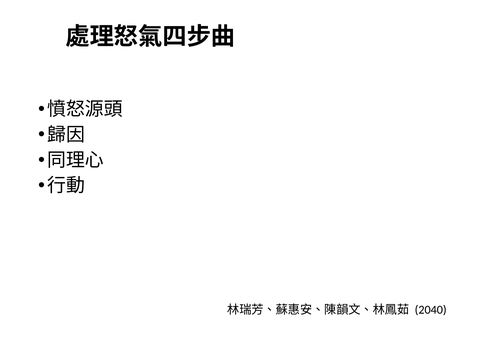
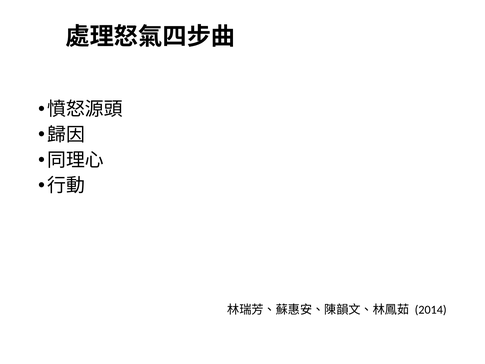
2040: 2040 -> 2014
